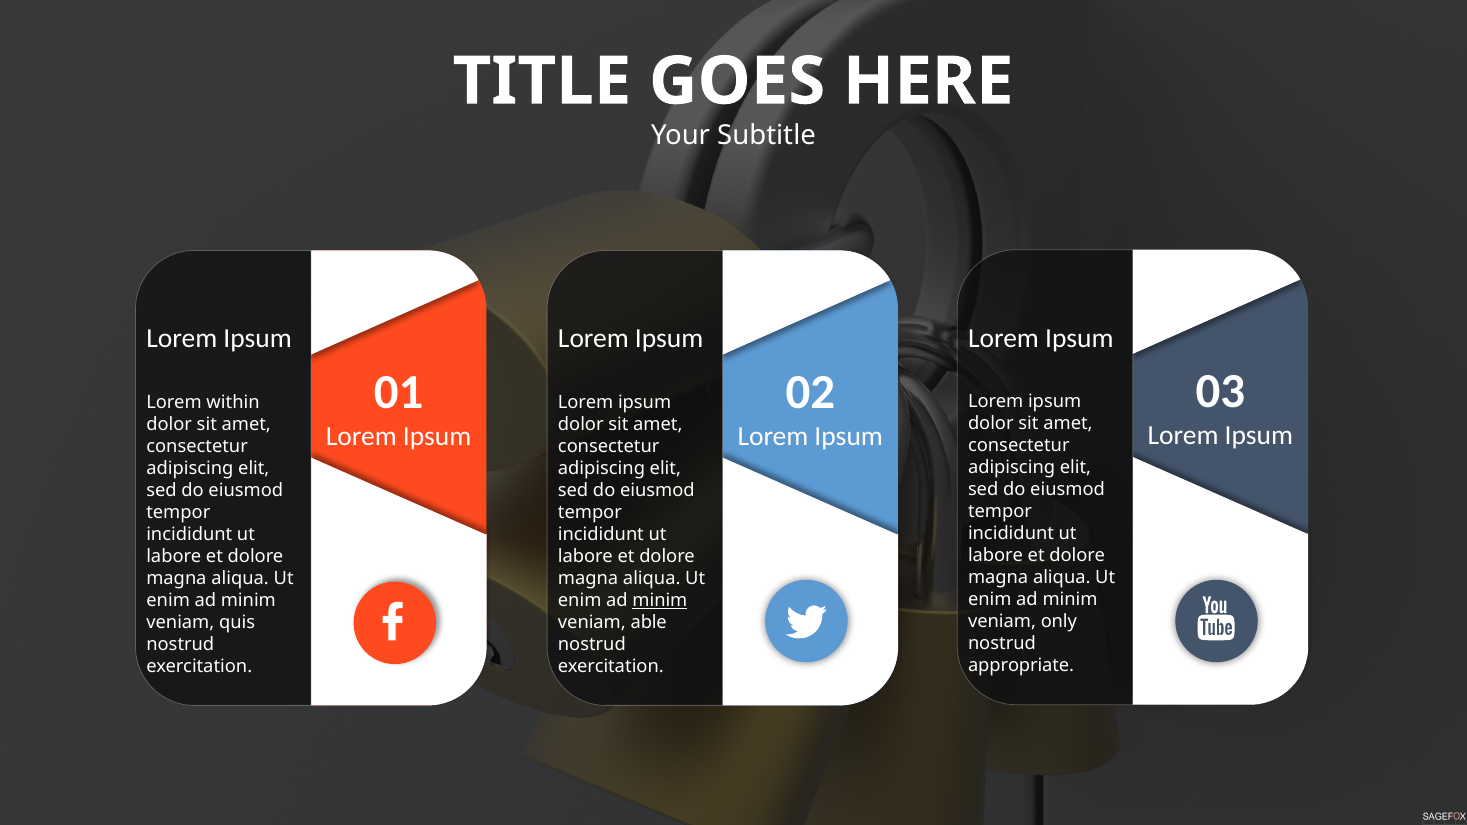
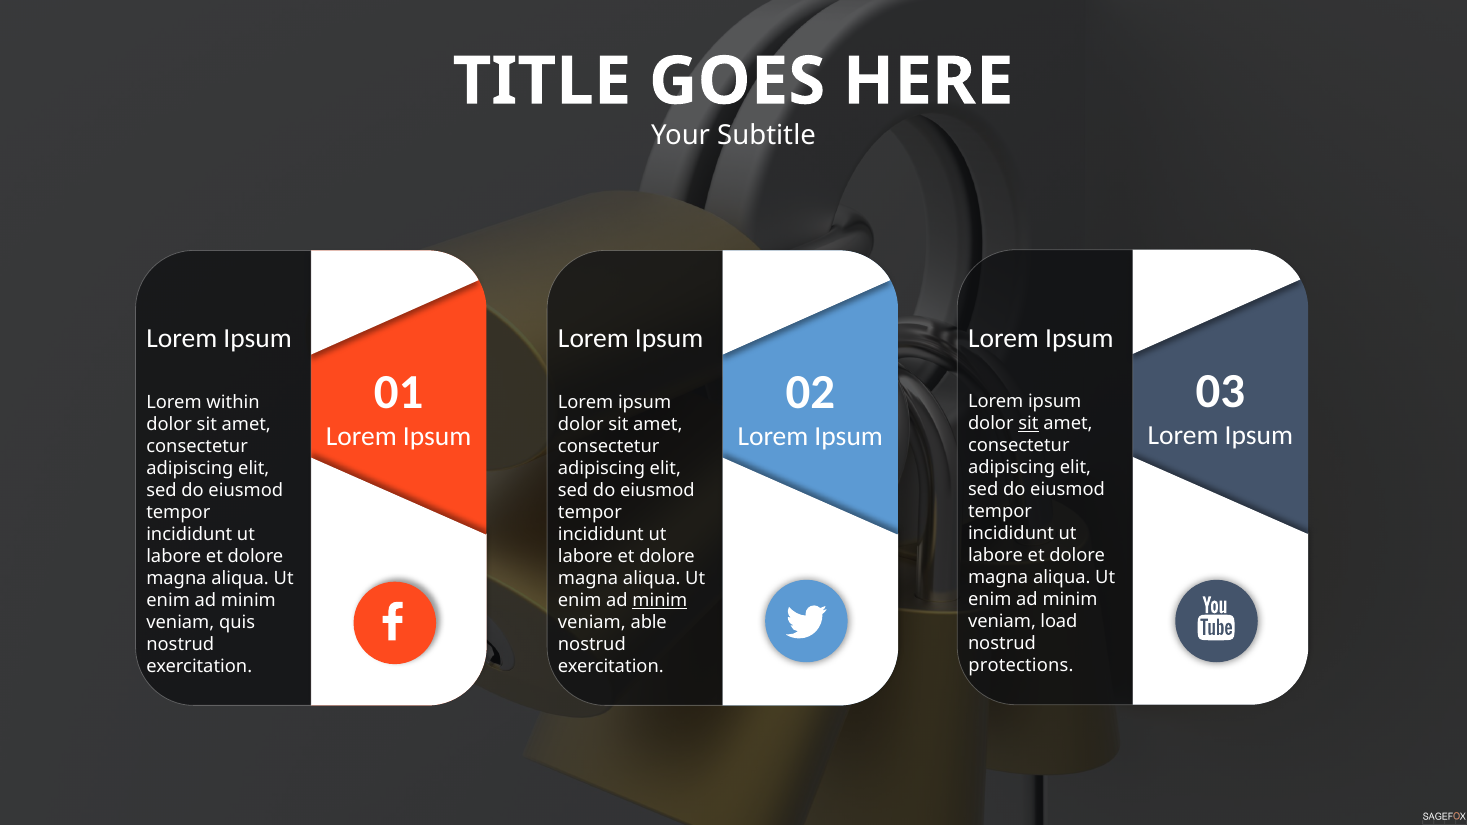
sit at (1028, 424) underline: none -> present
only: only -> load
appropriate: appropriate -> protections
